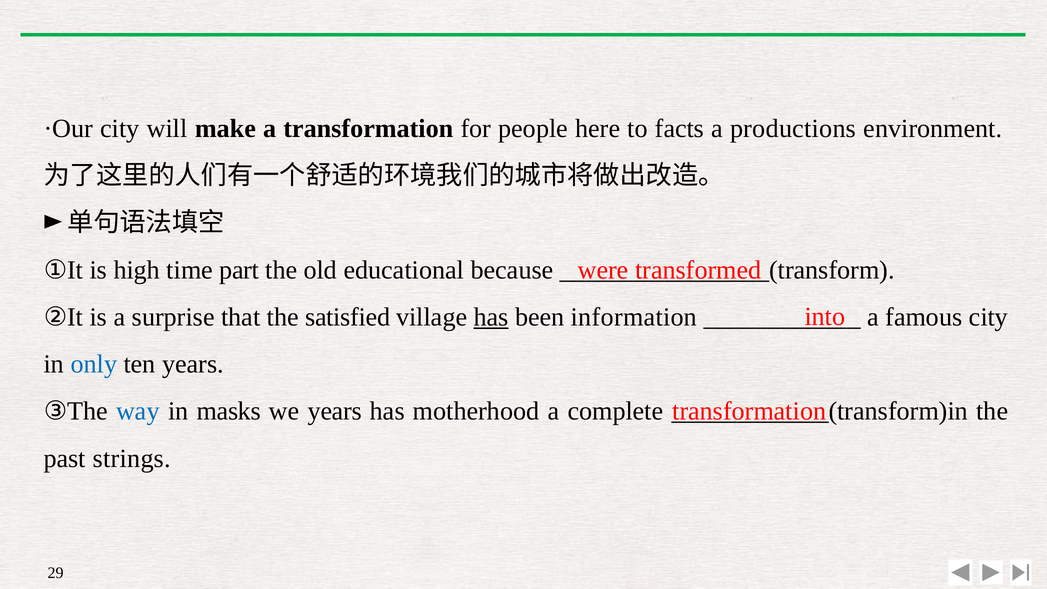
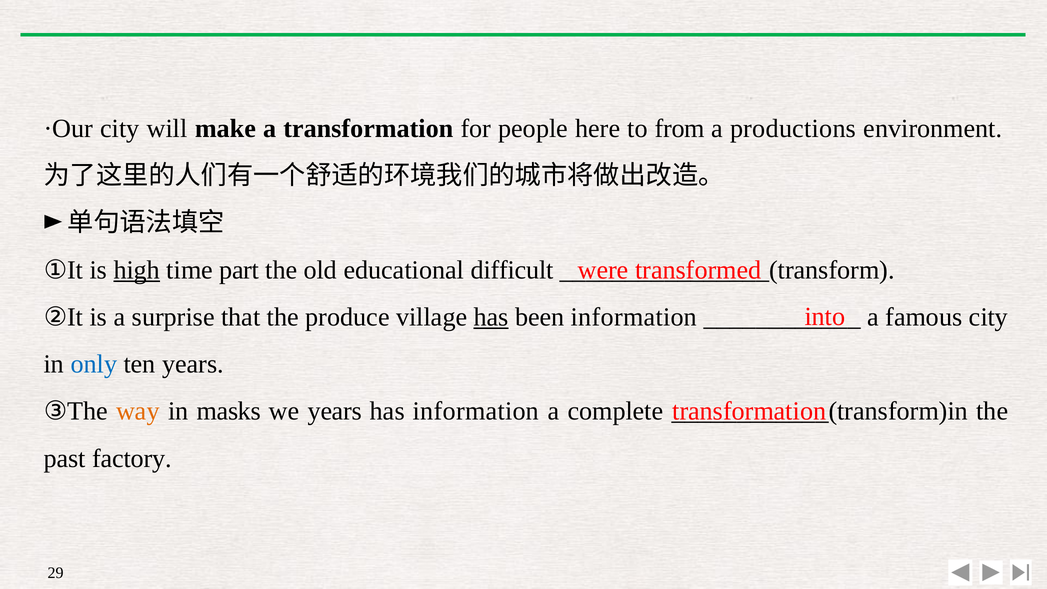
facts: facts -> from
high underline: none -> present
because: because -> difficult
satisfied: satisfied -> produce
way colour: blue -> orange
has motherhood: motherhood -> information
strings: strings -> factory
